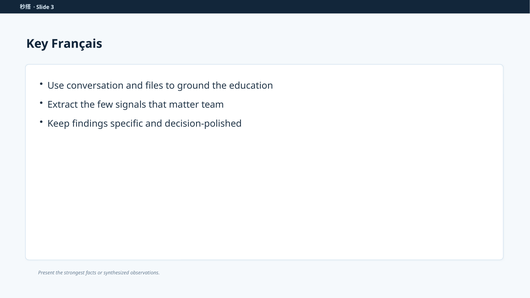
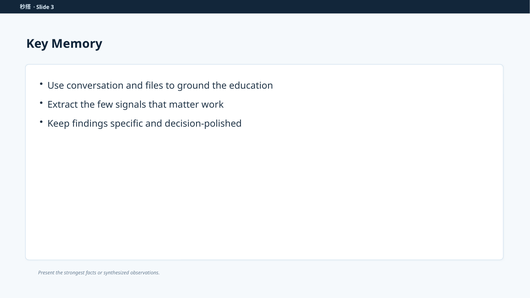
Français: Français -> Memory
team: team -> work
